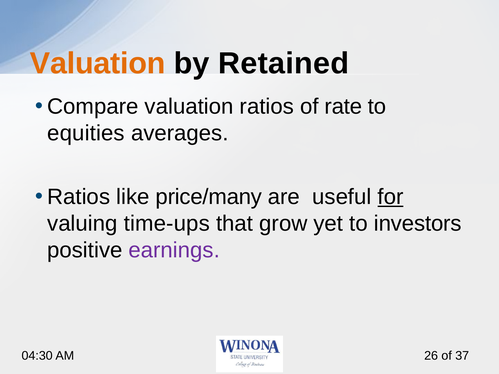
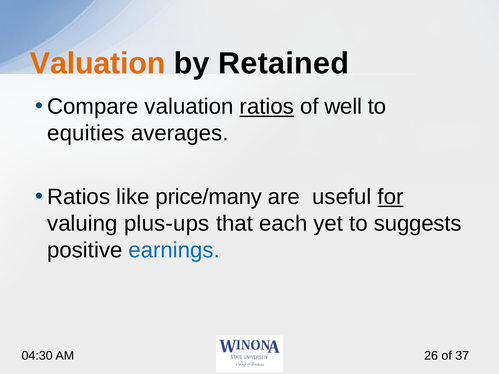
ratios at (267, 107) underline: none -> present
rate: rate -> well
time-ups: time-ups -> plus-ups
grow: grow -> each
investors: investors -> suggests
earnings colour: purple -> blue
